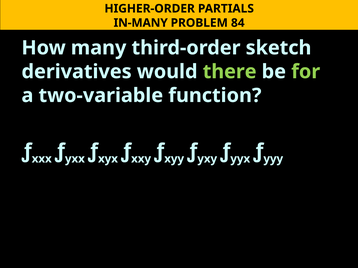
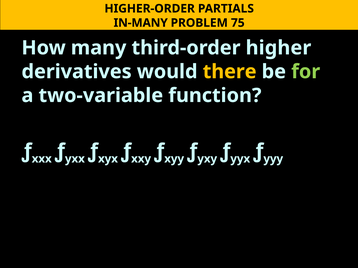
84: 84 -> 75
sketch: sketch -> higher
there colour: light green -> yellow
